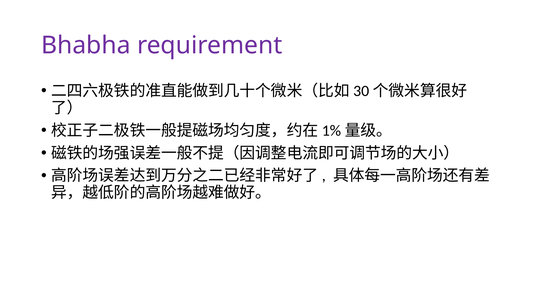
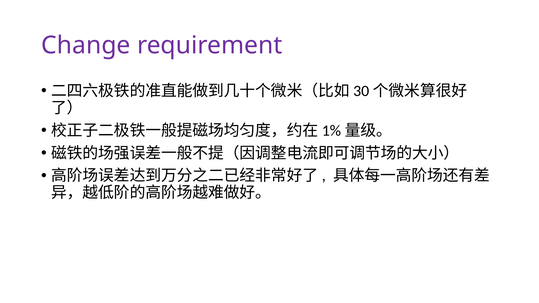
Bhabha: Bhabha -> Change
